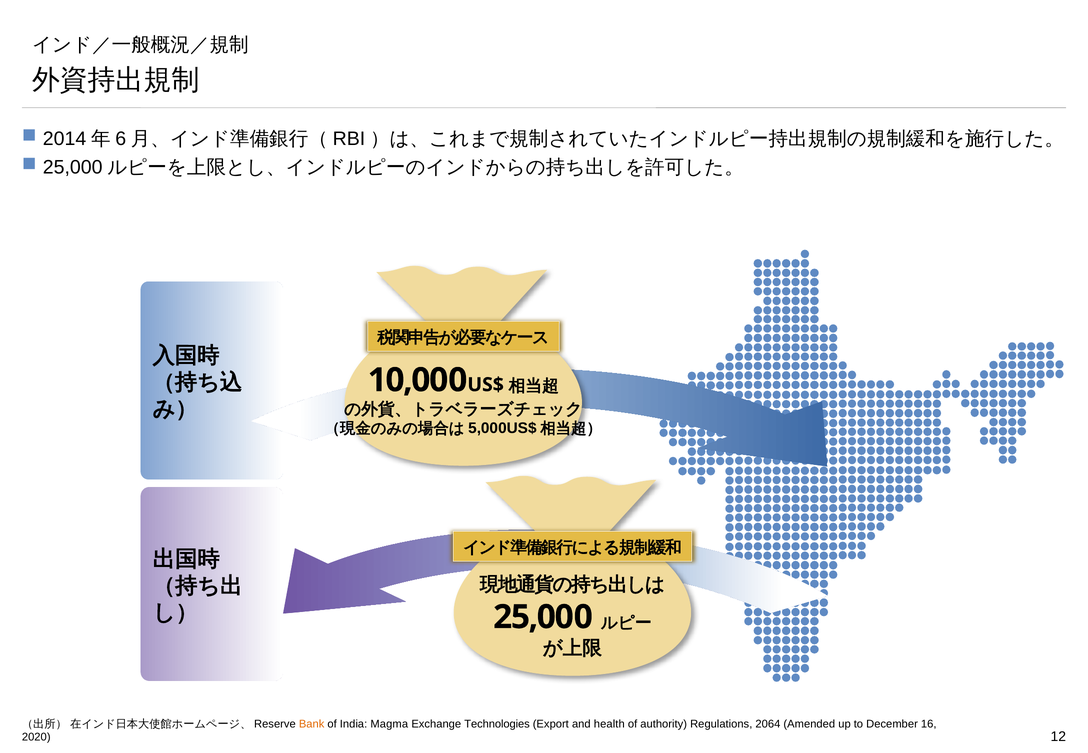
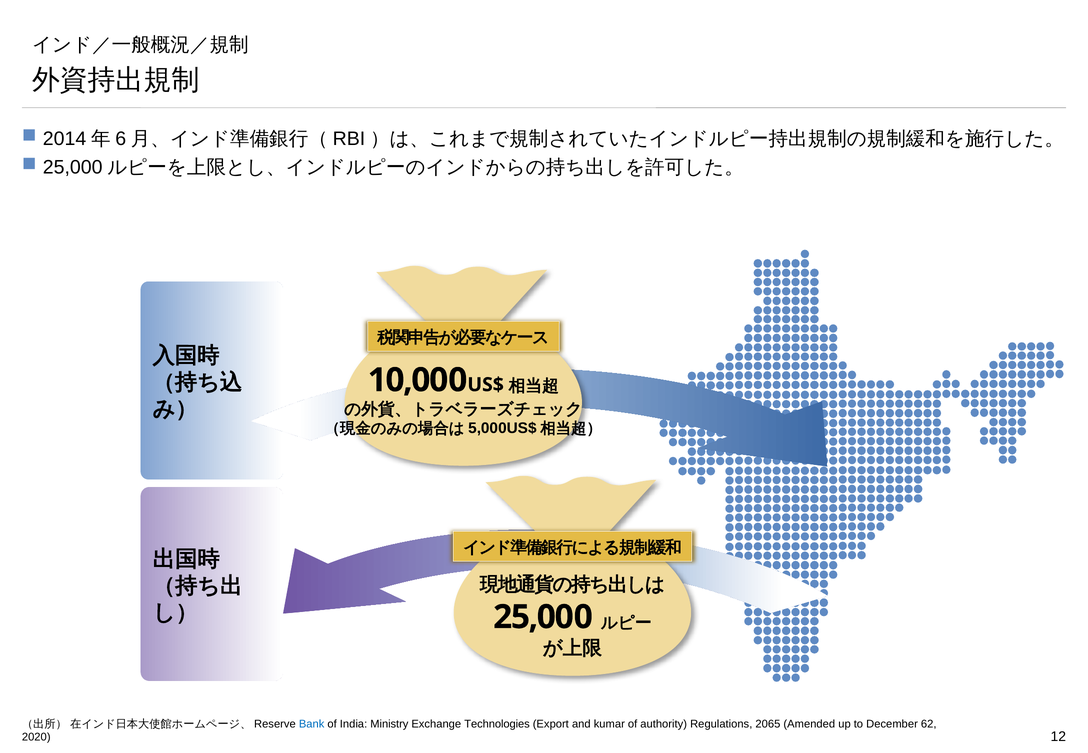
Bank colour: orange -> blue
Magma: Magma -> Ministry
health: health -> kumar
2064: 2064 -> 2065
16: 16 -> 62
